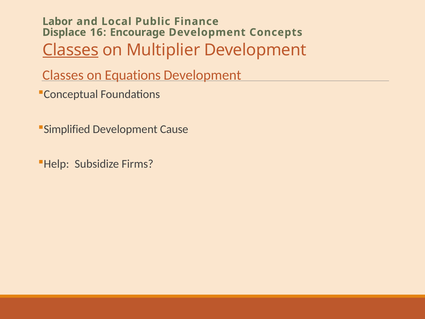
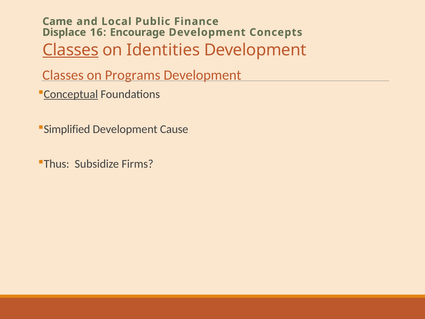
Labor: Labor -> Came
Multiplier: Multiplier -> Identities
Equations: Equations -> Programs
Conceptual underline: none -> present
Help: Help -> Thus
